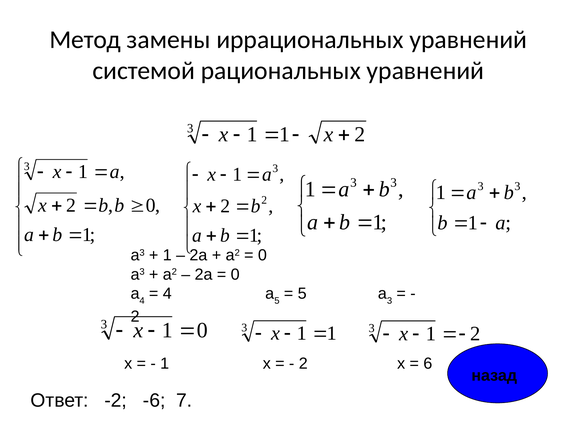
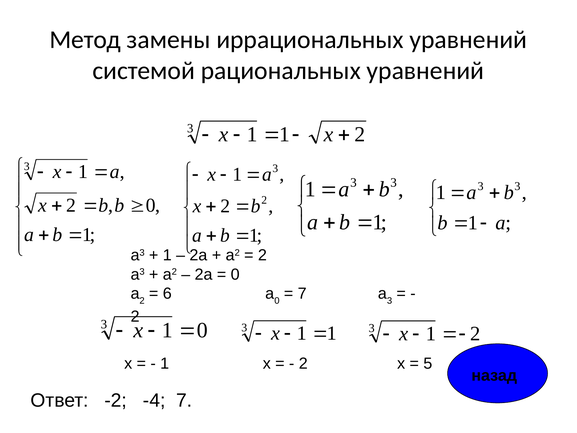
0 at (262, 255): 0 -> 2
4 at (142, 301): 4 -> 2
4 at (167, 294): 4 -> 6
5 at (277, 301): 5 -> 0
5 at (302, 294): 5 -> 7
6: 6 -> 5
-6: -6 -> -4
